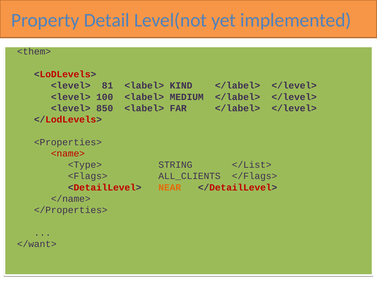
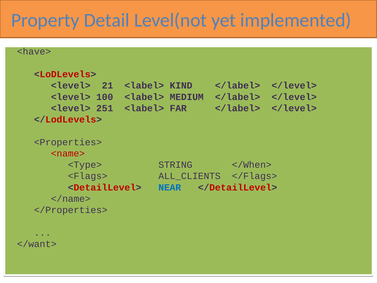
<them>: <them> -> <have>
81: 81 -> 21
850: 850 -> 251
</List>: </List> -> </When>
NEAR colour: orange -> blue
